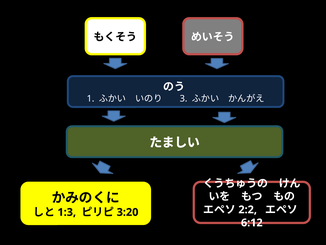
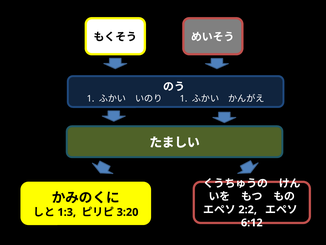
3 at (184, 99): 3 -> 1
